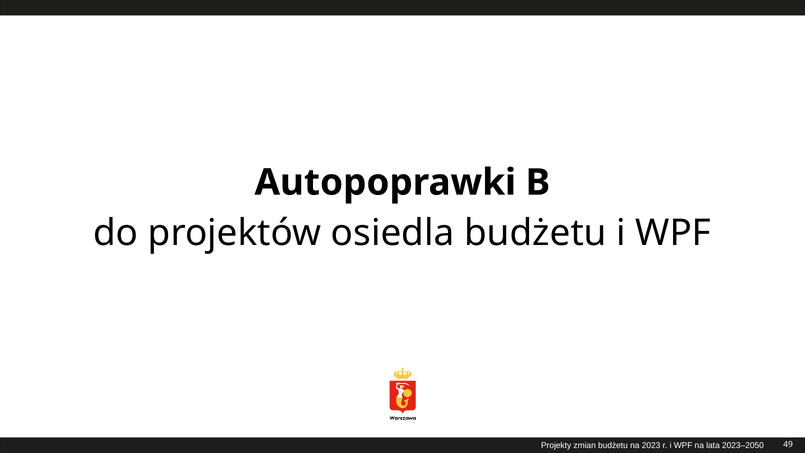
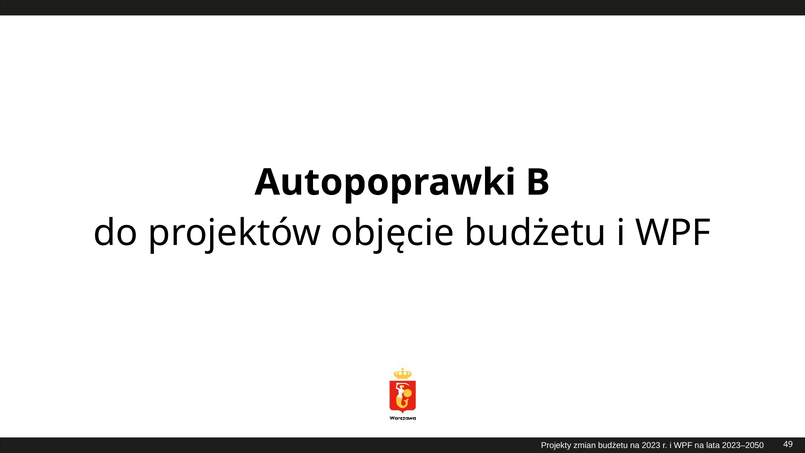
osiedla: osiedla -> objęcie
